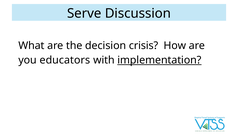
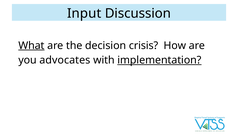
Serve: Serve -> Input
What underline: none -> present
educators: educators -> advocates
